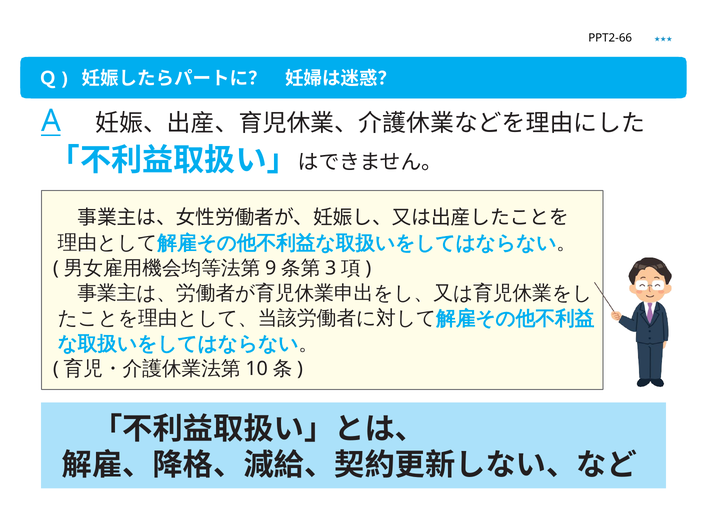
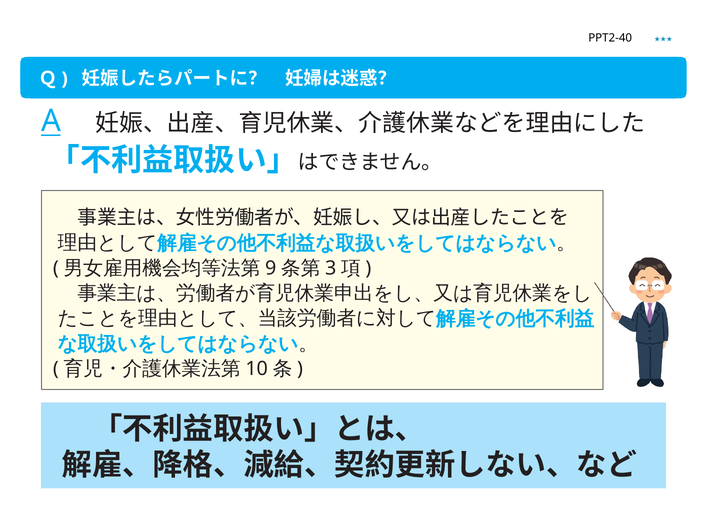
PPT2-66: PPT2-66 -> PPT2-40
